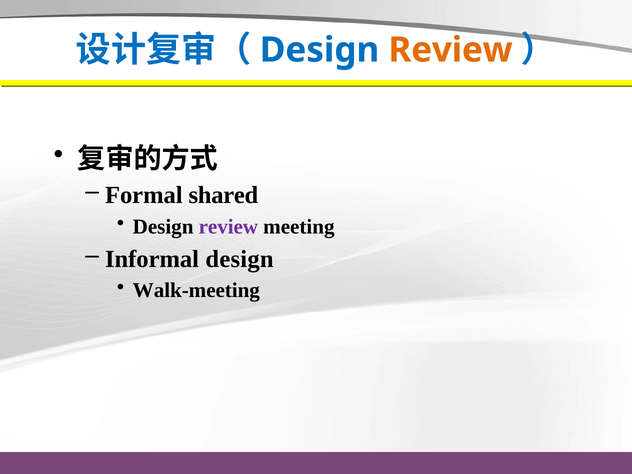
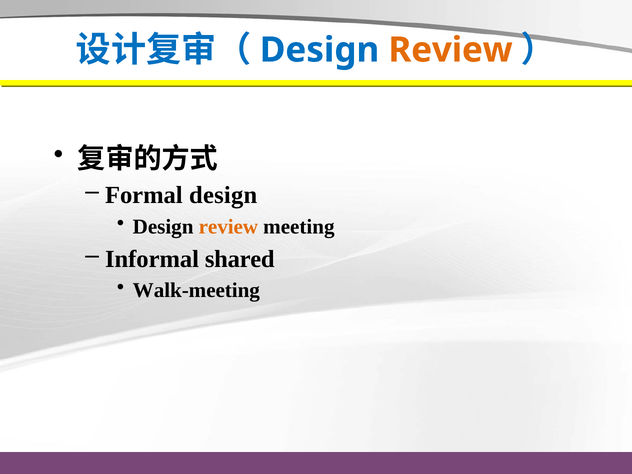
Formal shared: shared -> design
review at (228, 227) colour: purple -> orange
Informal design: design -> shared
